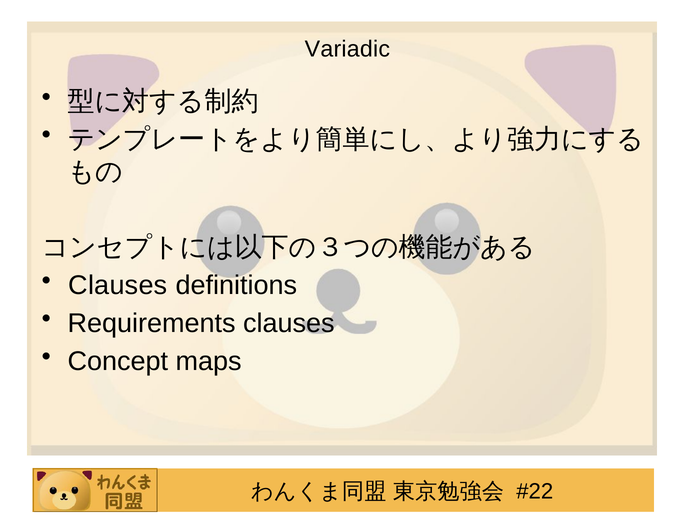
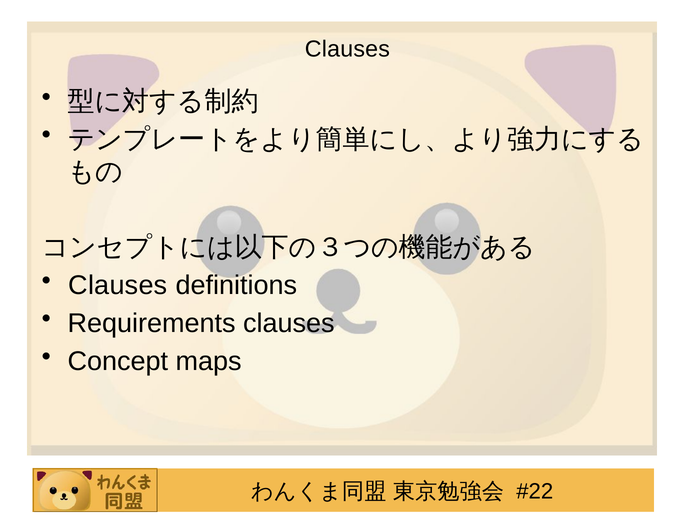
Variadic at (347, 49): Variadic -> Clauses
